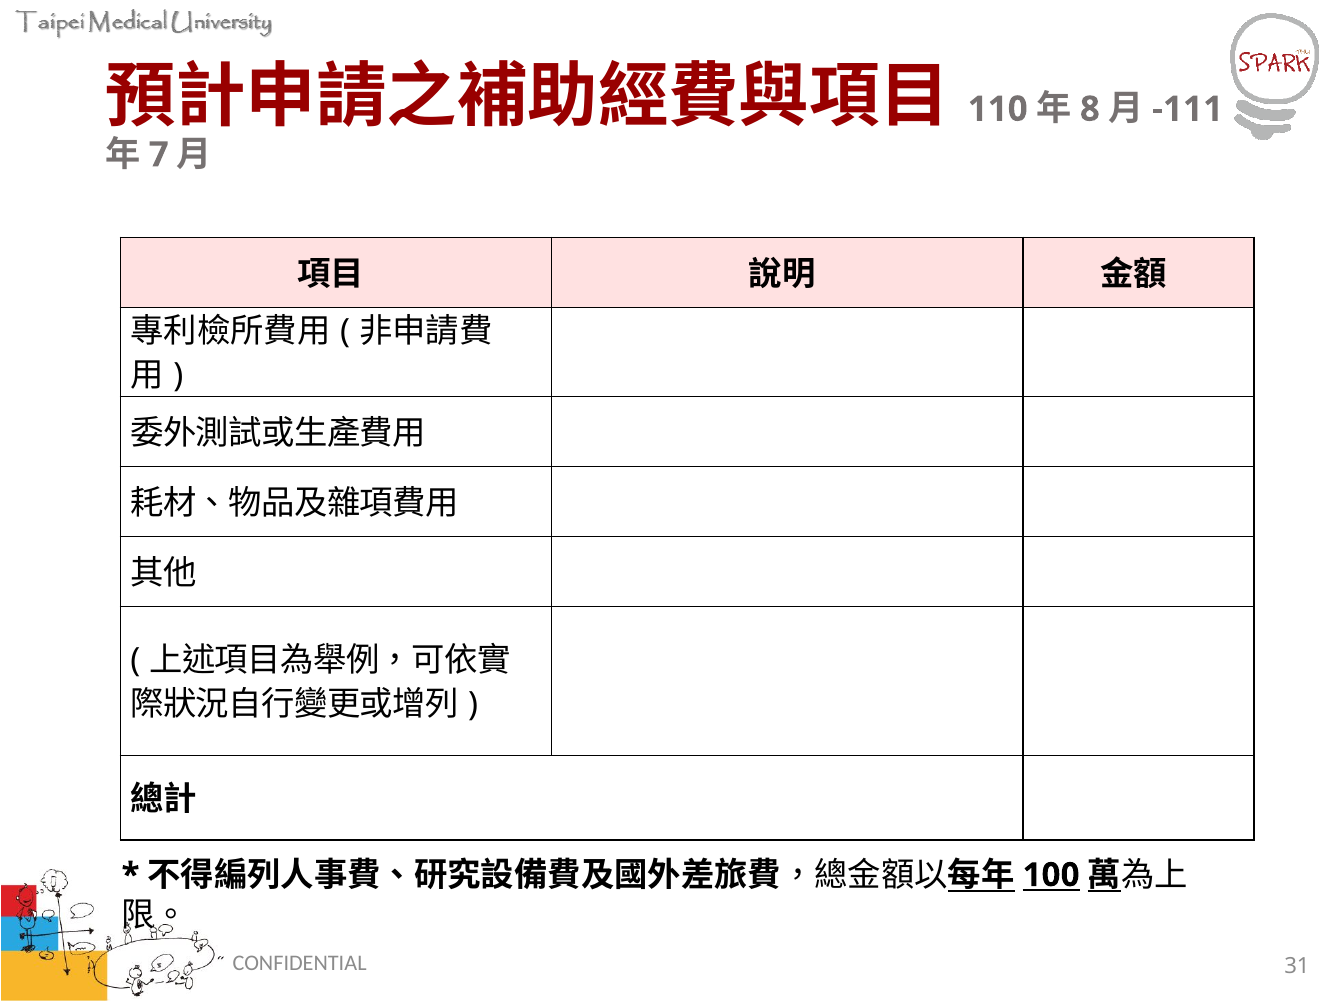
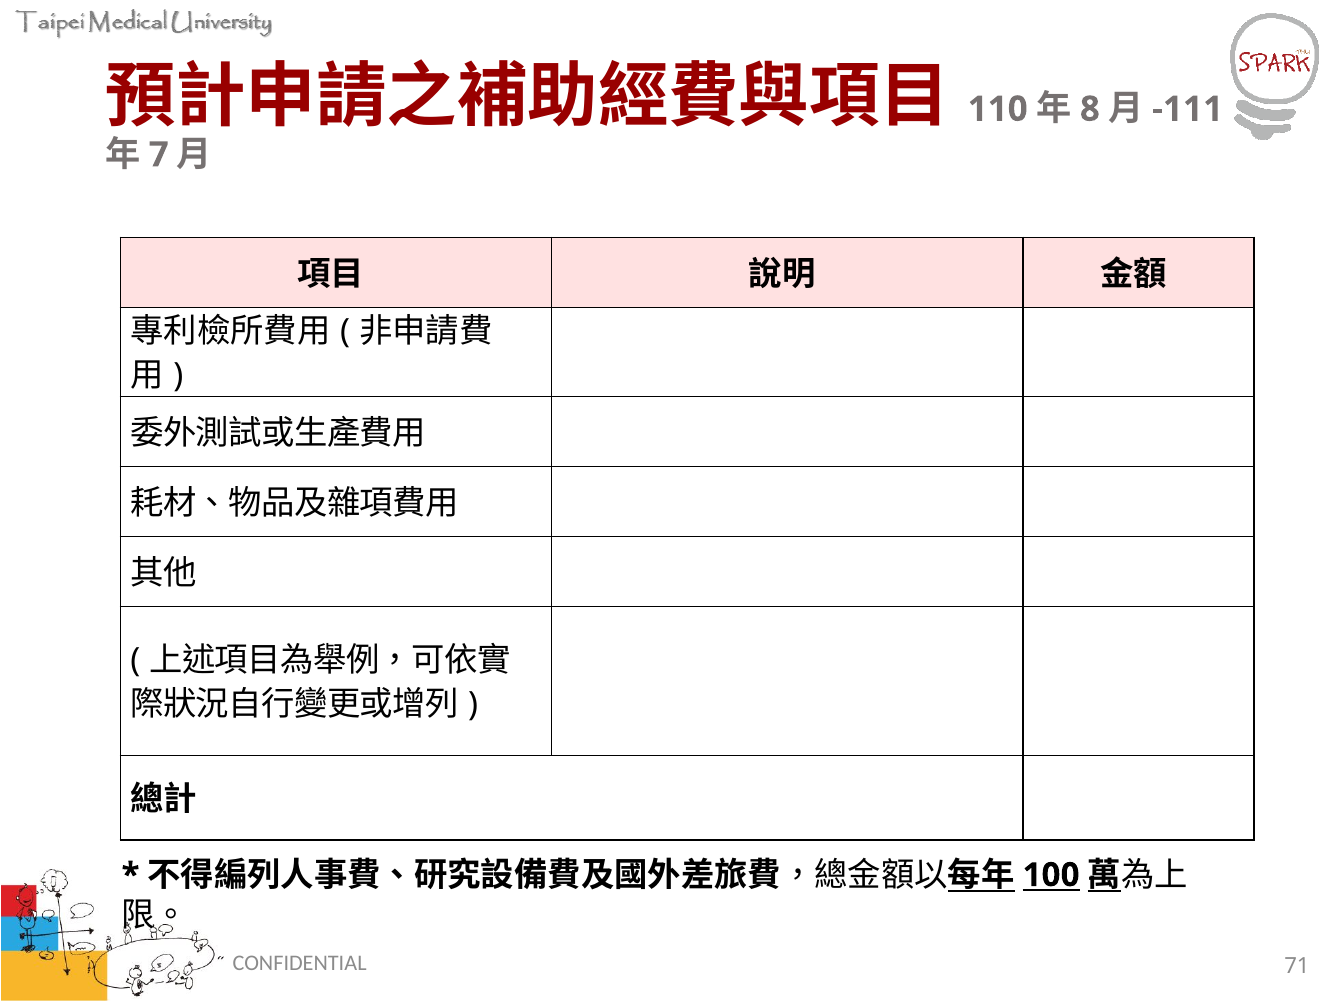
31: 31 -> 71
